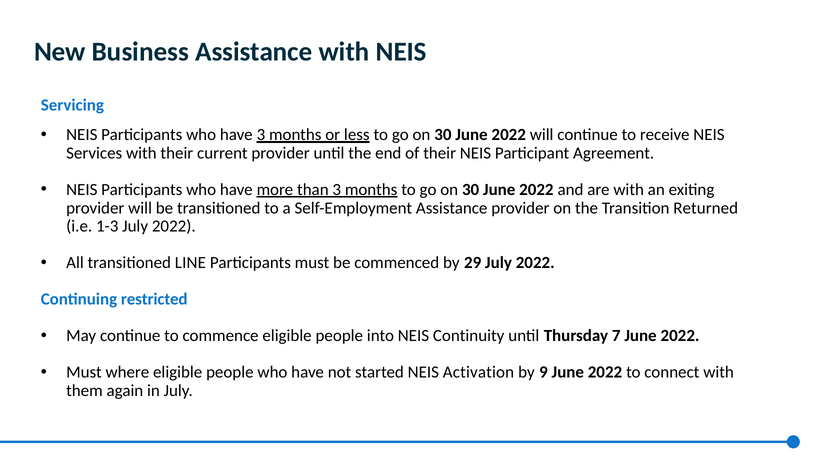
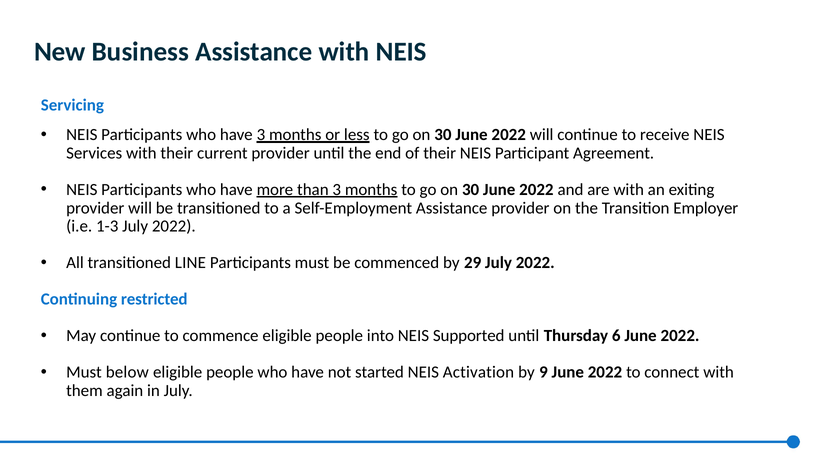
Returned: Returned -> Employer
Continuity: Continuity -> Supported
7: 7 -> 6
where: where -> below
